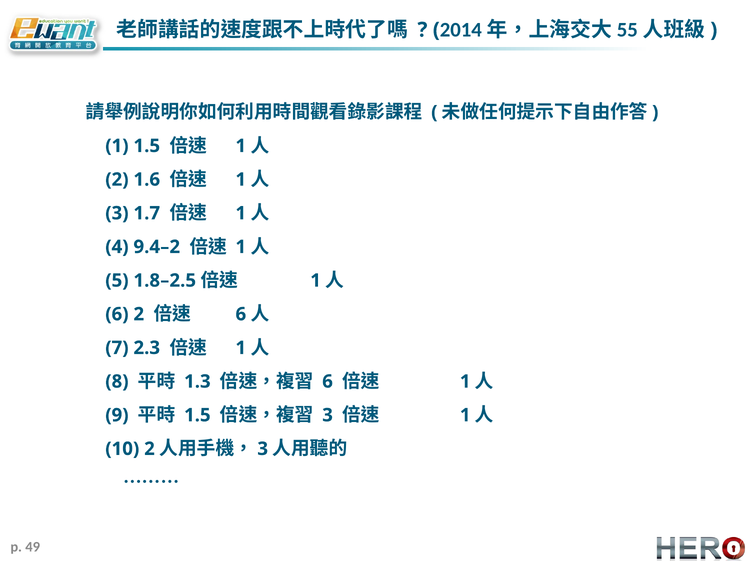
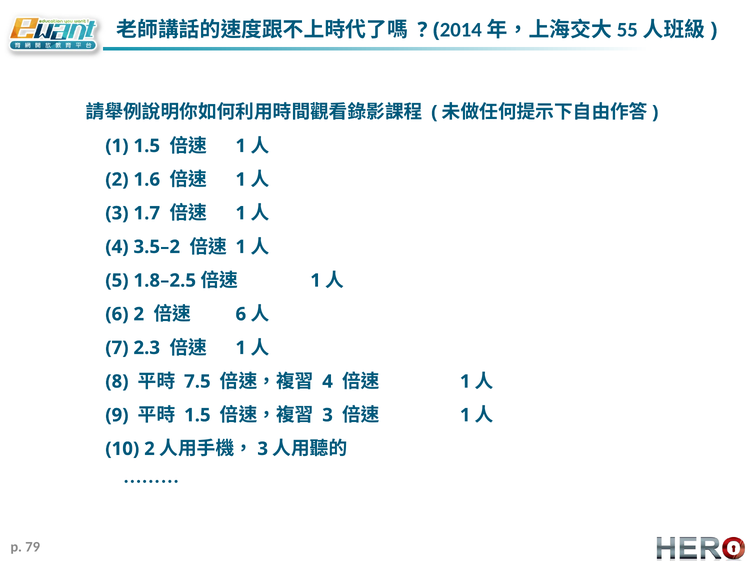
9.4–2: 9.4–2 -> 3.5–2
1.3: 1.3 -> 7.5
6 at (328, 381): 6 -> 4
49: 49 -> 79
